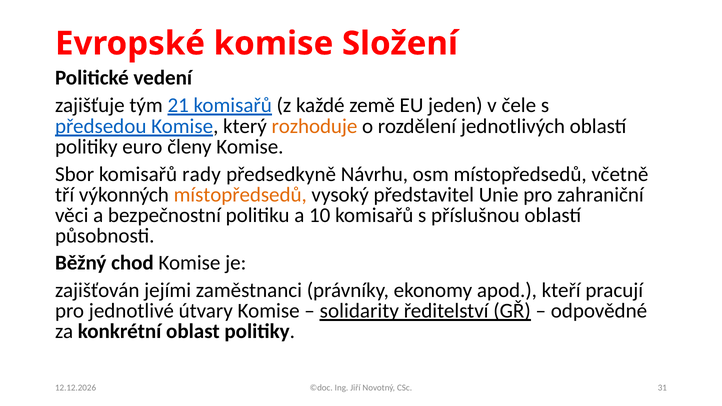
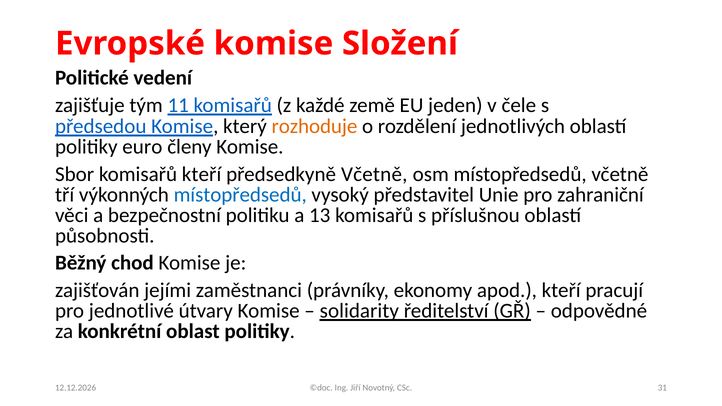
21: 21 -> 11
komisařů rady: rady -> kteří
předsedkyně Návrhu: Návrhu -> Včetně
místopředsedů at (240, 195) colour: orange -> blue
10: 10 -> 13
